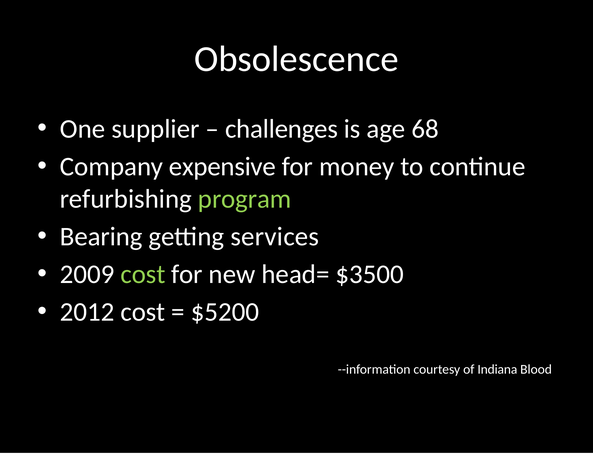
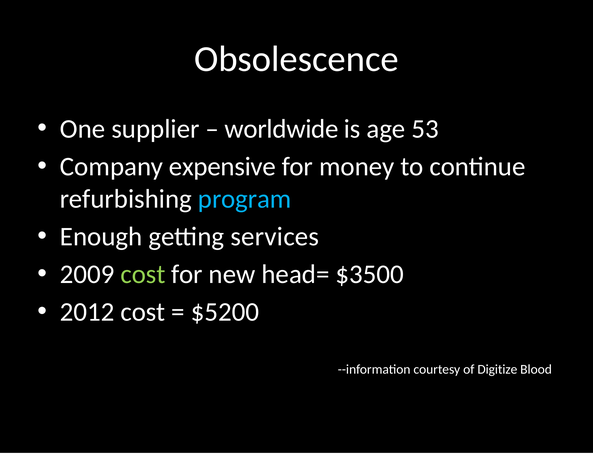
challenges: challenges -> worldwide
68: 68 -> 53
program colour: light green -> light blue
Bearing: Bearing -> Enough
Indiana: Indiana -> Digitize
